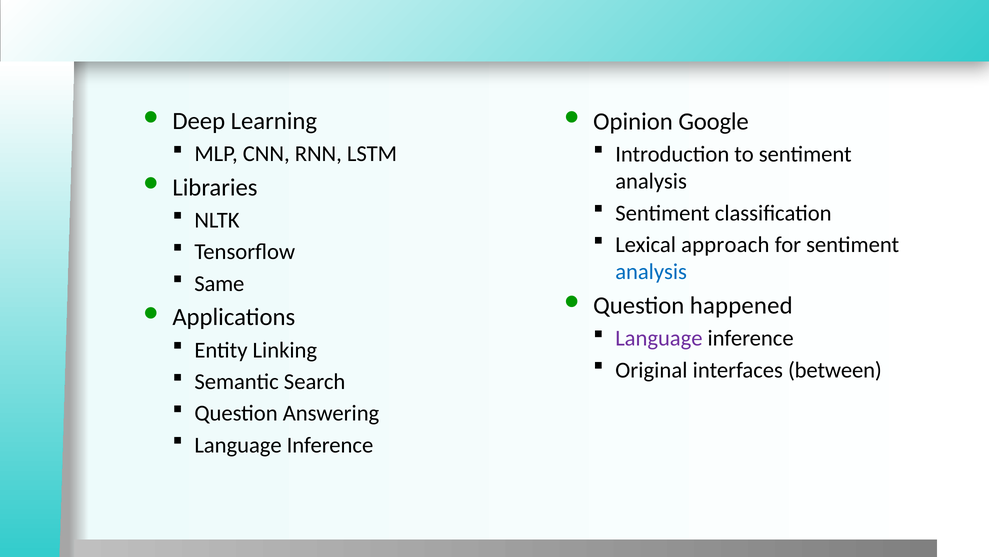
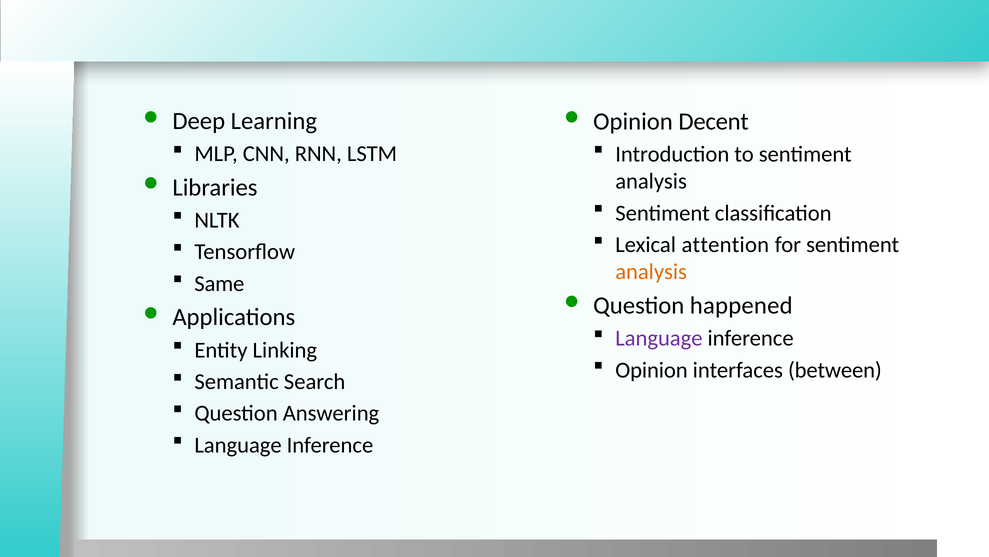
Google: Google -> Decent
approach: approach -> attention
analysis at (651, 272) colour: blue -> orange
Original at (651, 370): Original -> Opinion
